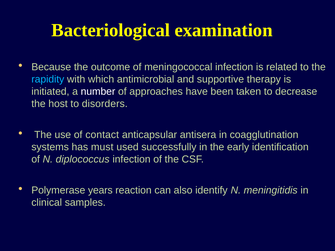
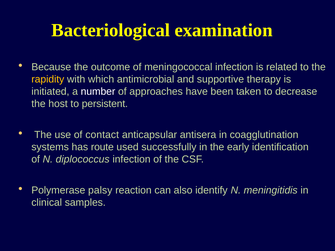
rapidity colour: light blue -> yellow
disorders: disorders -> persistent
must: must -> route
years: years -> palsy
